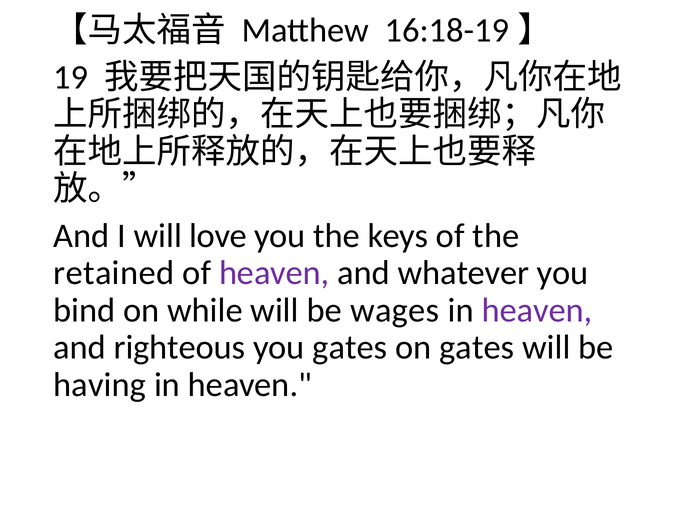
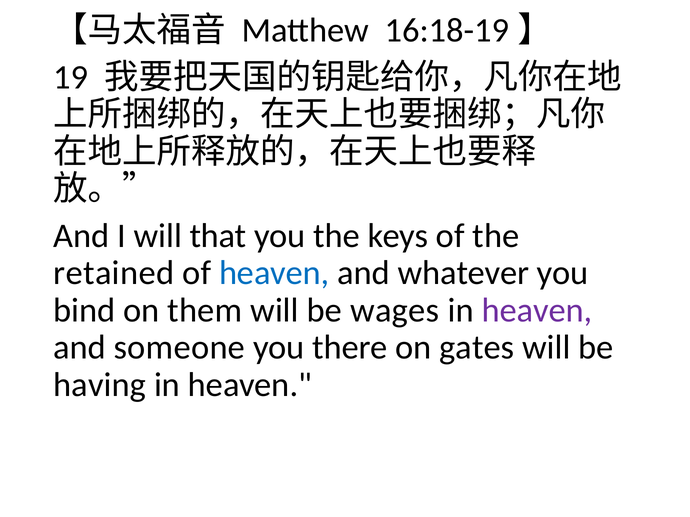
love: love -> that
heaven at (274, 273) colour: purple -> blue
while: while -> them
righteous: righteous -> someone
you gates: gates -> there
